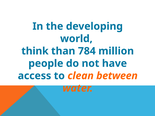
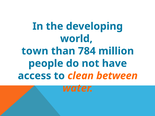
think: think -> town
